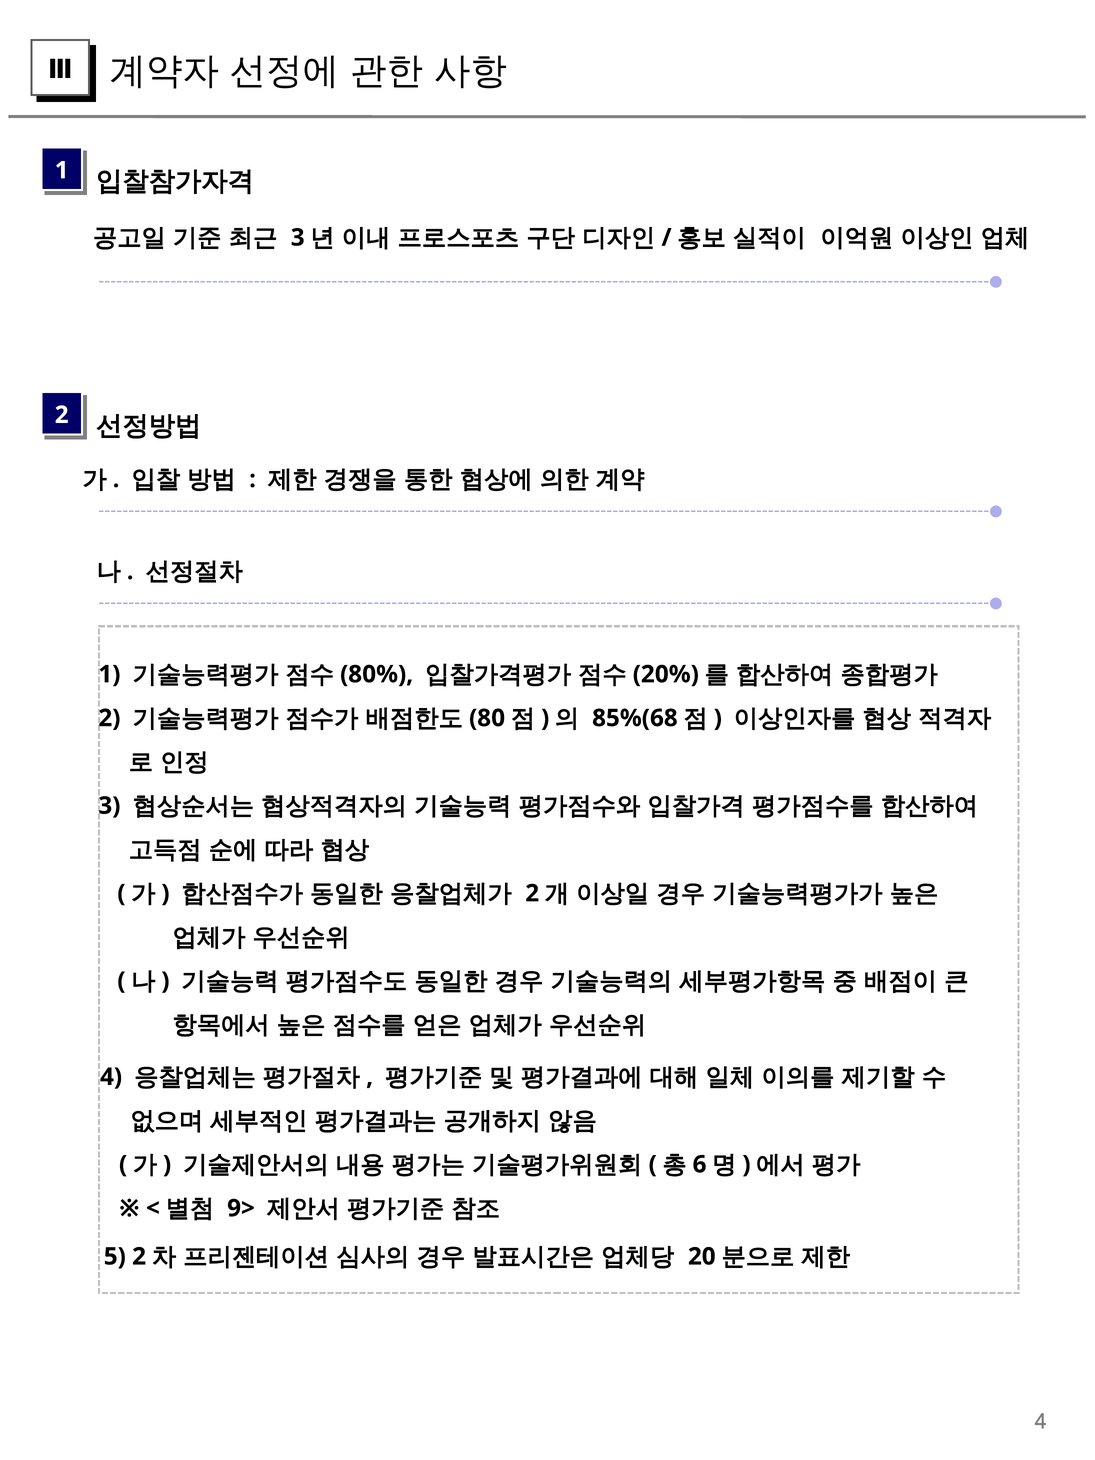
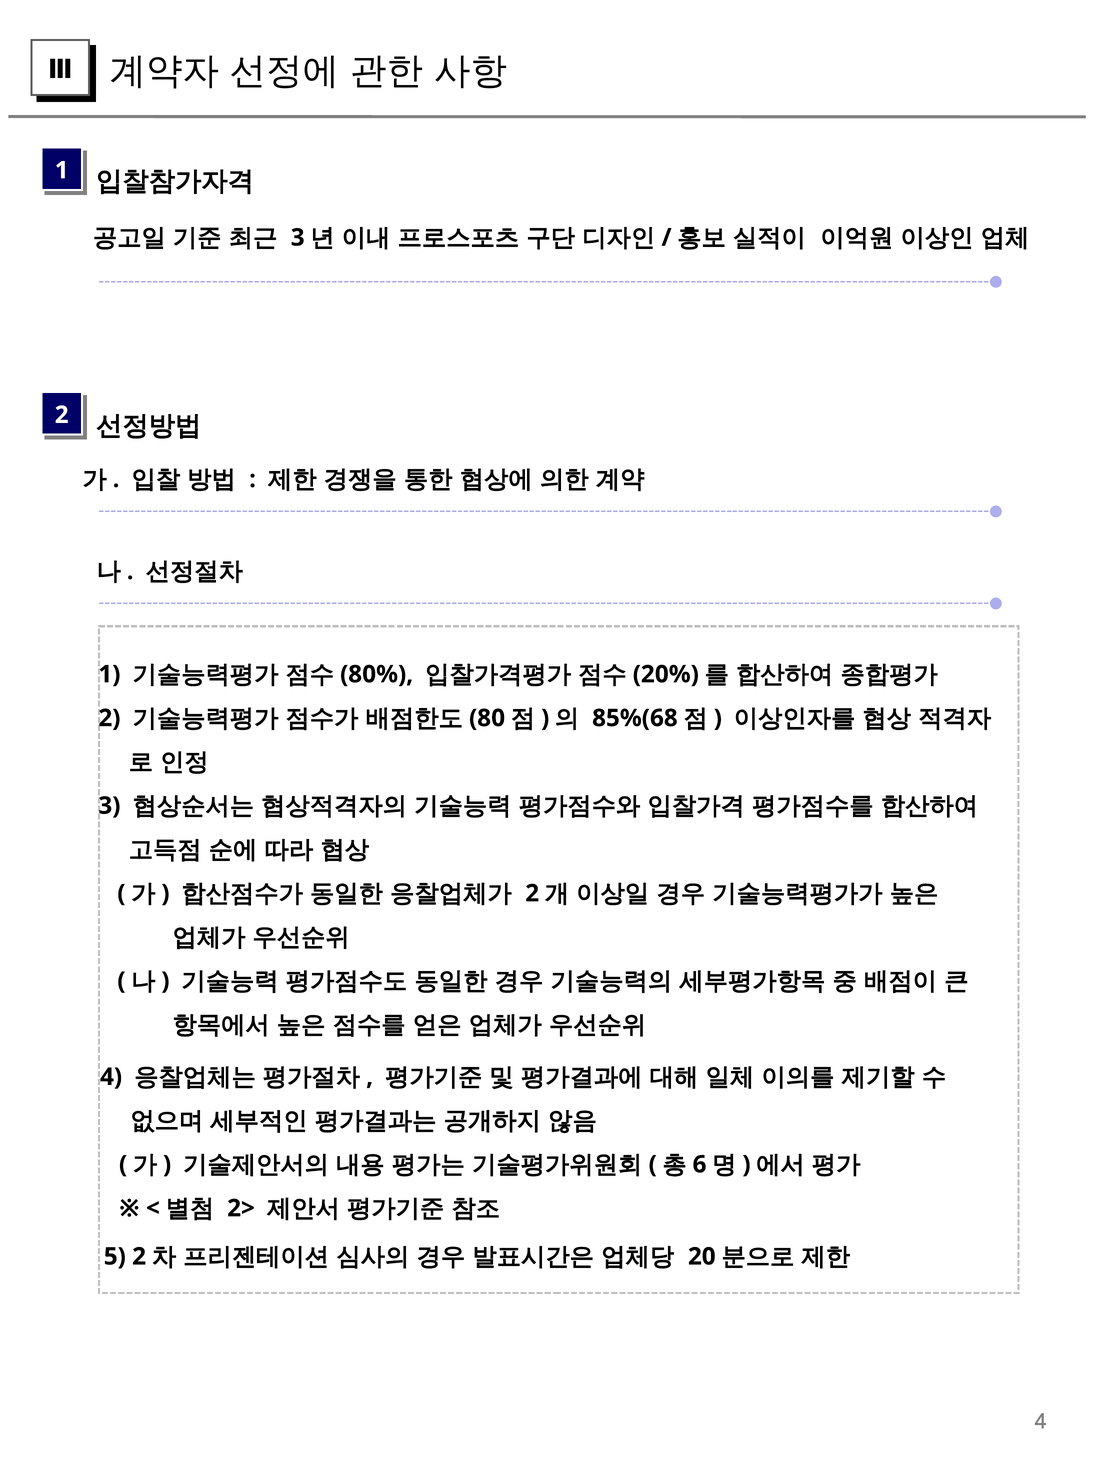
9>: 9> -> 2>
